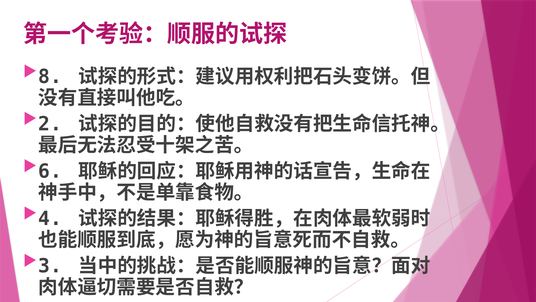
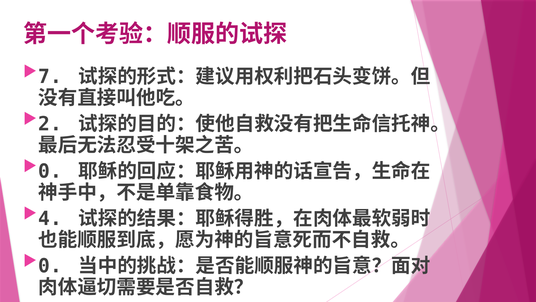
8: 8 -> 7
6 at (50, 171): 6 -> 0
3 at (50, 266): 3 -> 0
